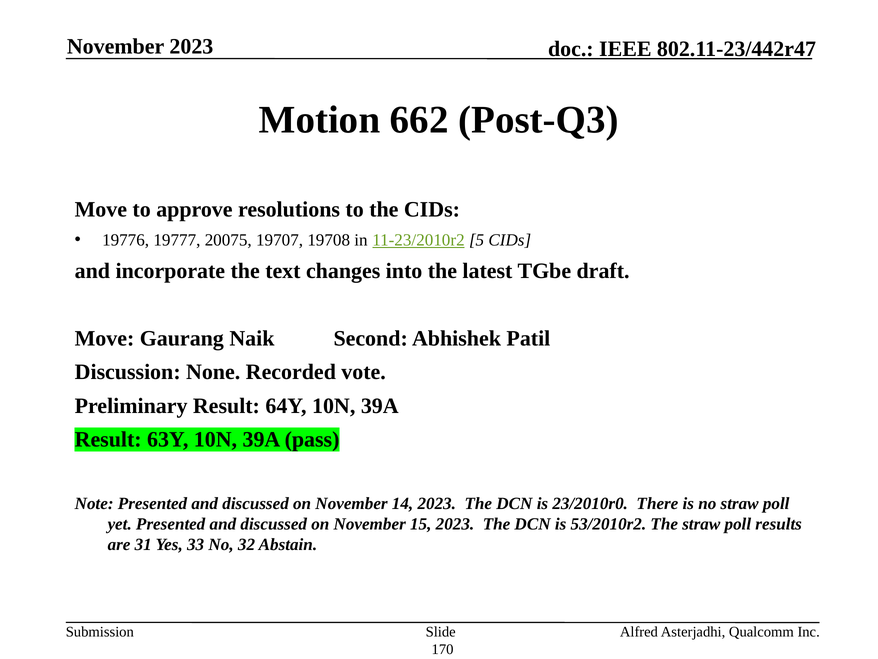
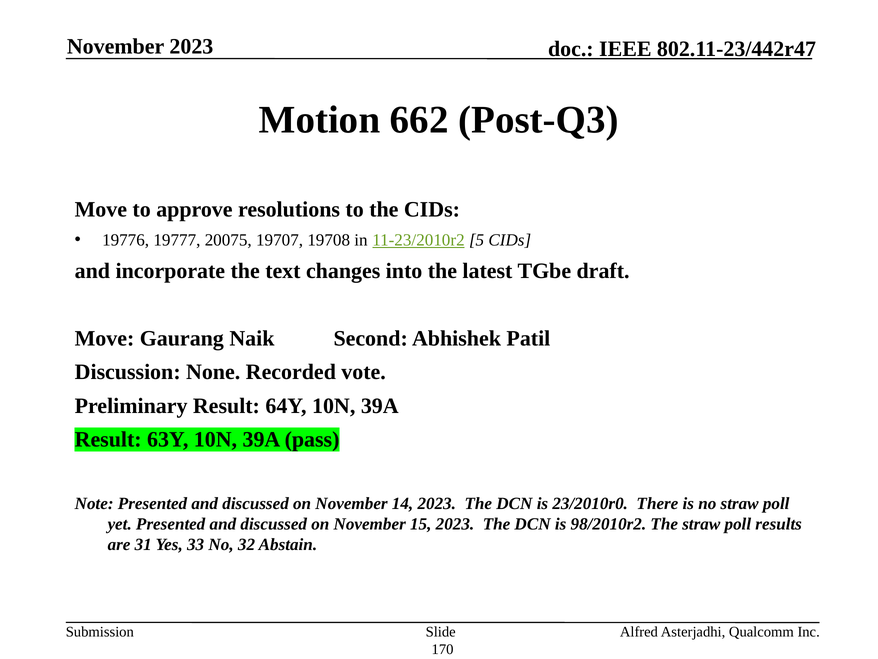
53/2010r2: 53/2010r2 -> 98/2010r2
